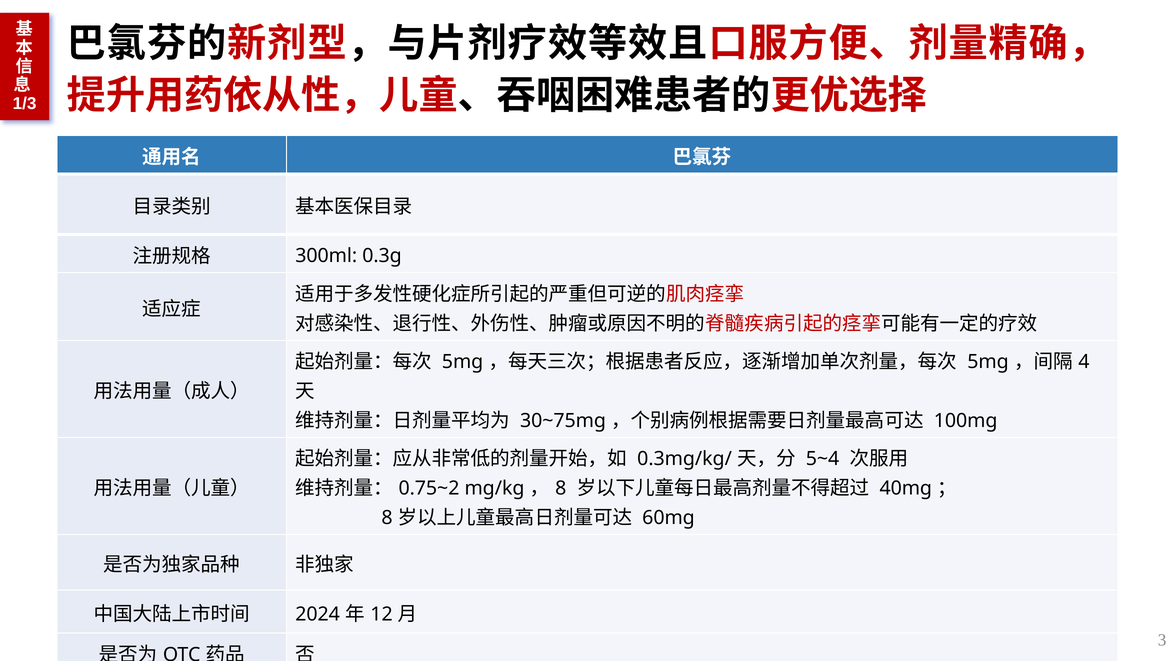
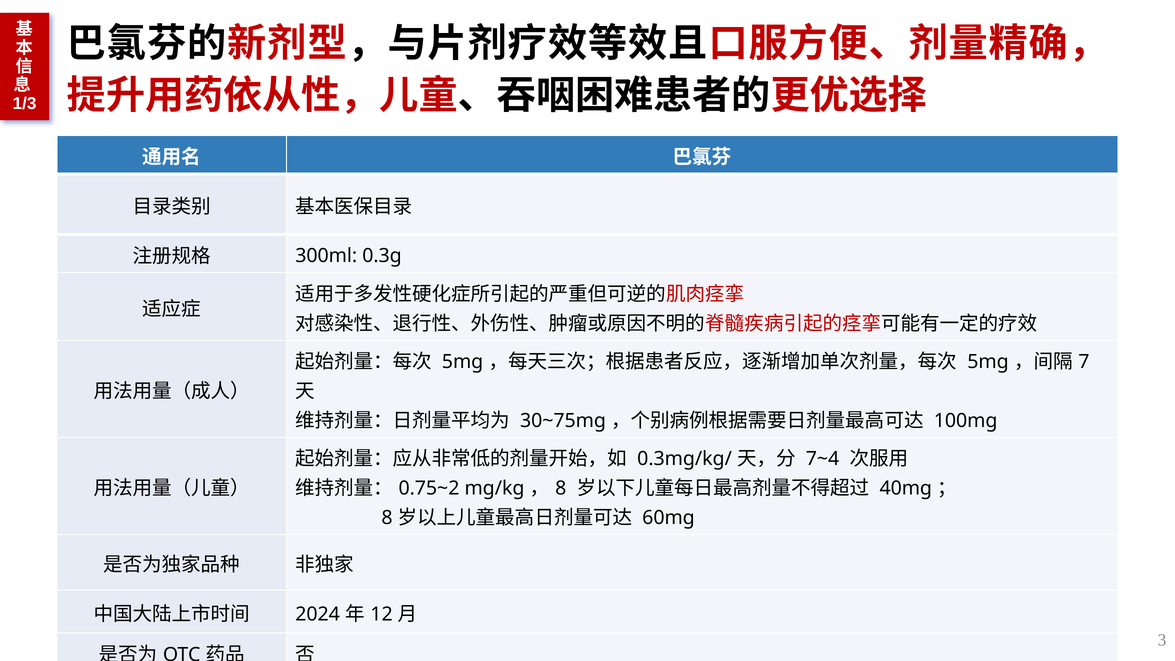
4: 4 -> 7
5~4: 5~4 -> 7~4
